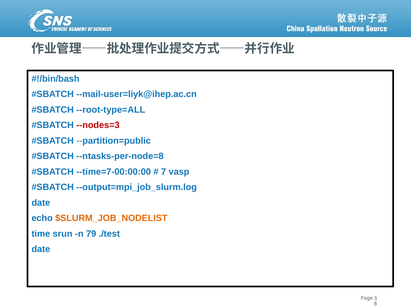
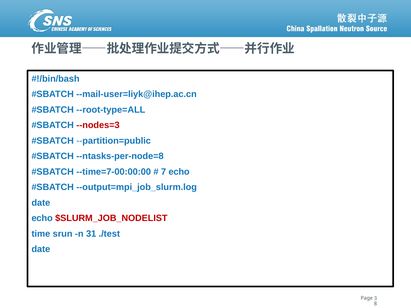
7 vasp: vasp -> echo
$SLURM_JOB_NODELIST colour: orange -> red
79: 79 -> 31
